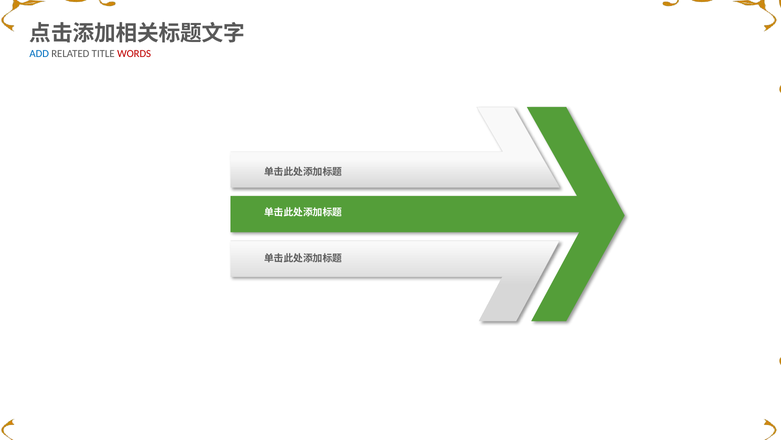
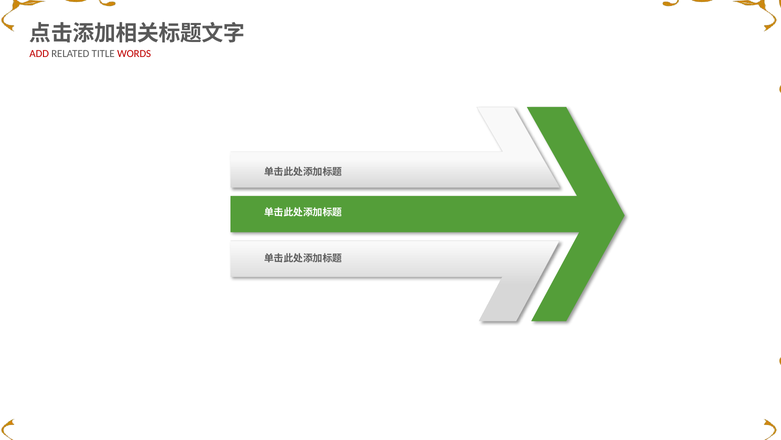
ADD colour: blue -> red
